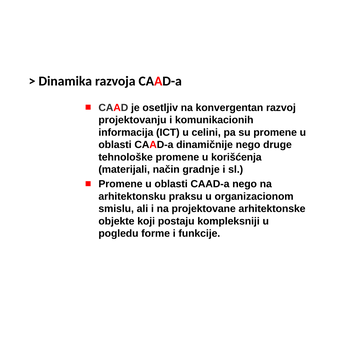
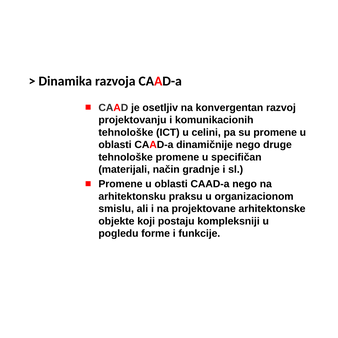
informacija at (126, 132): informacija -> tehnološke
korišćenja: korišćenja -> specifičan
